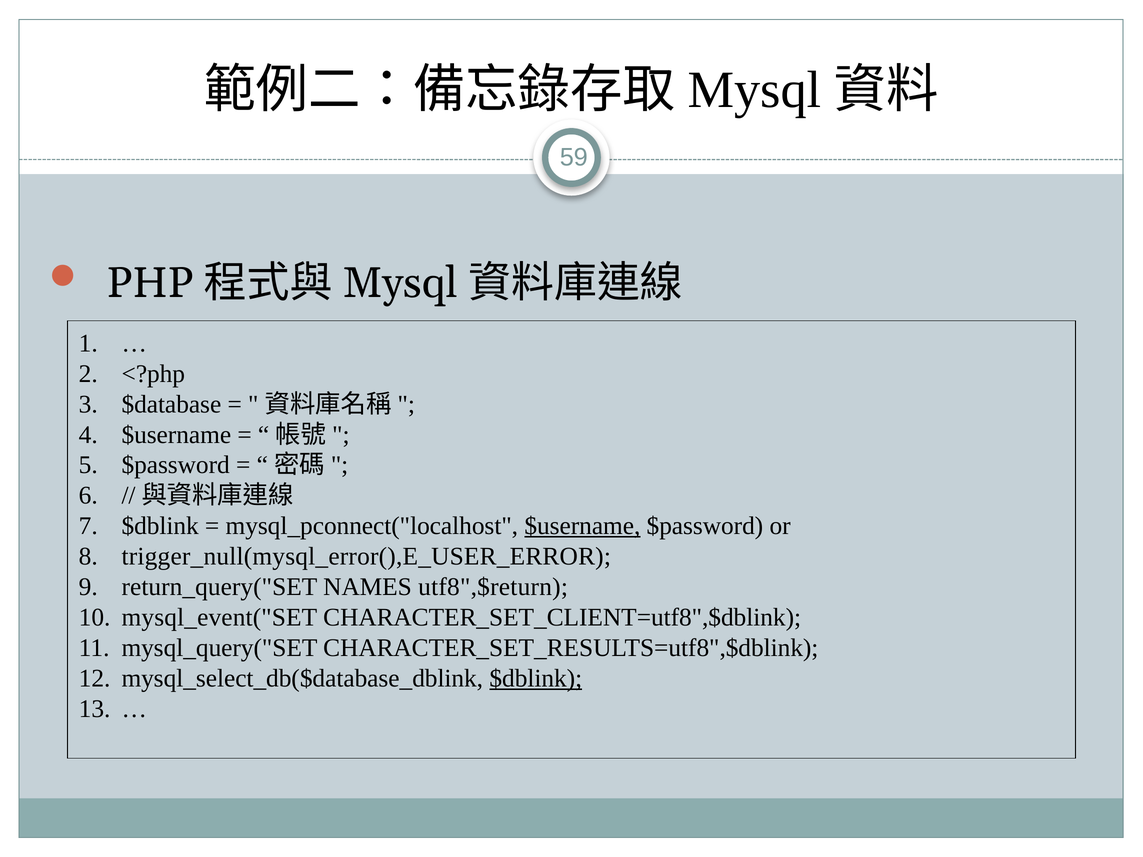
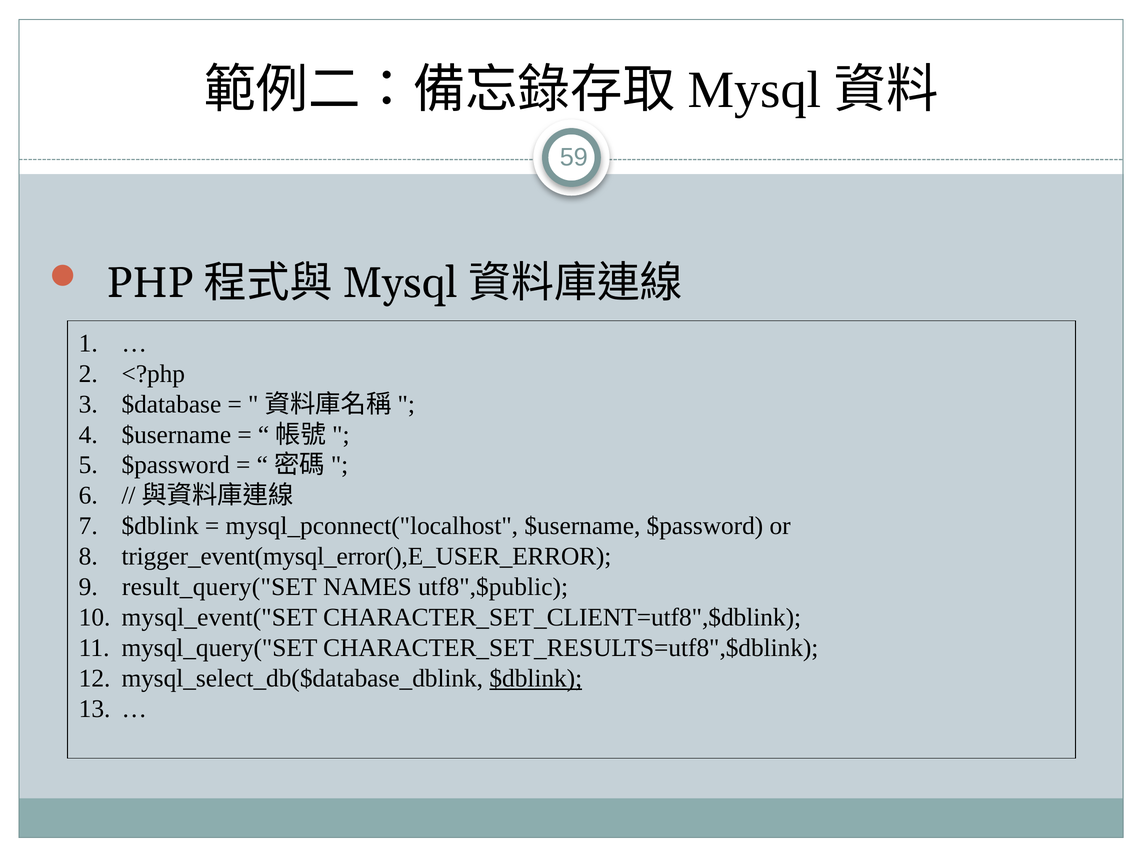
$username at (582, 526) underline: present -> none
trigger_null(mysql_error(),E_USER_ERROR: trigger_null(mysql_error(),E_USER_ERROR -> trigger_event(mysql_error(),E_USER_ERROR
return_query("SET: return_query("SET -> result_query("SET
utf8",$return: utf8",$return -> utf8",$public
